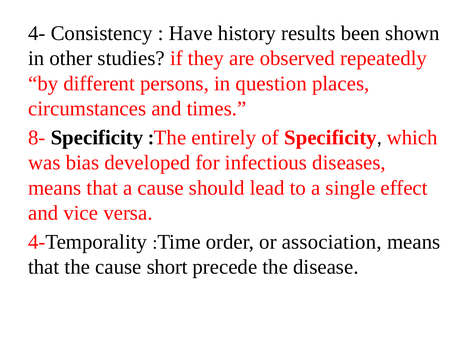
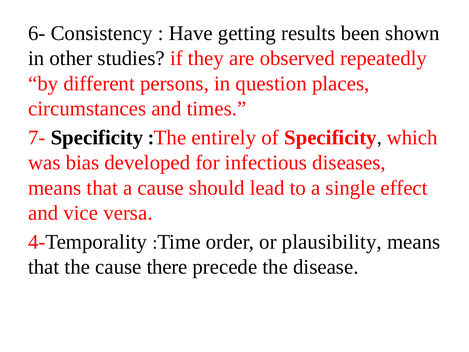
4-: 4- -> 6-
history: history -> getting
8-: 8- -> 7-
association: association -> plausibility
short: short -> there
